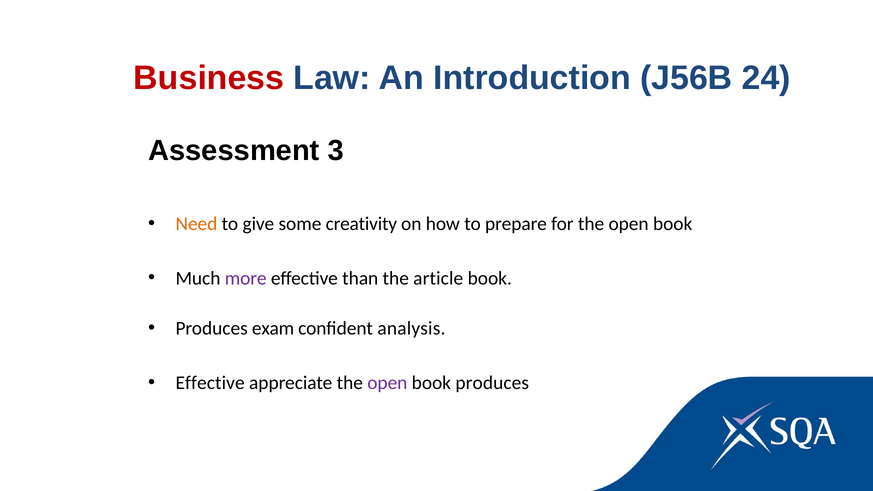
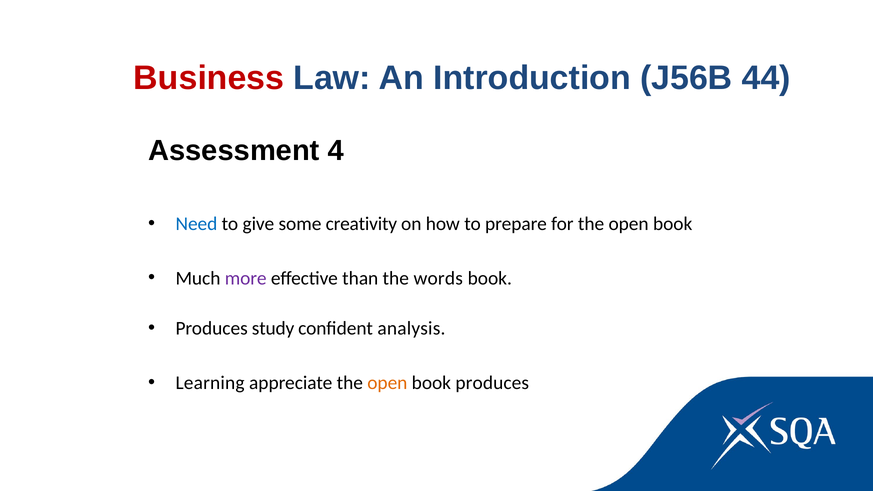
24: 24 -> 44
3: 3 -> 4
Need colour: orange -> blue
article: article -> words
exam: exam -> study
Effective at (210, 383): Effective -> Learning
open at (387, 383) colour: purple -> orange
